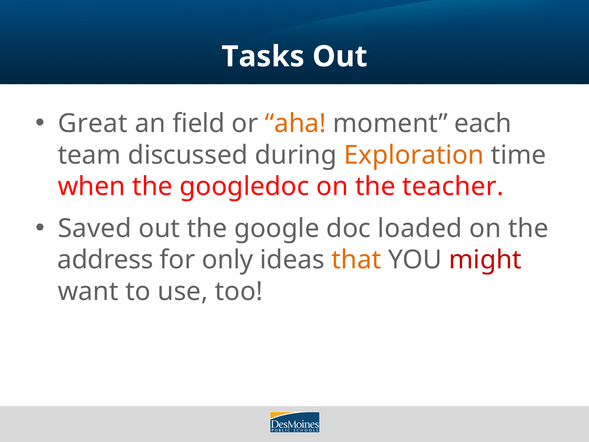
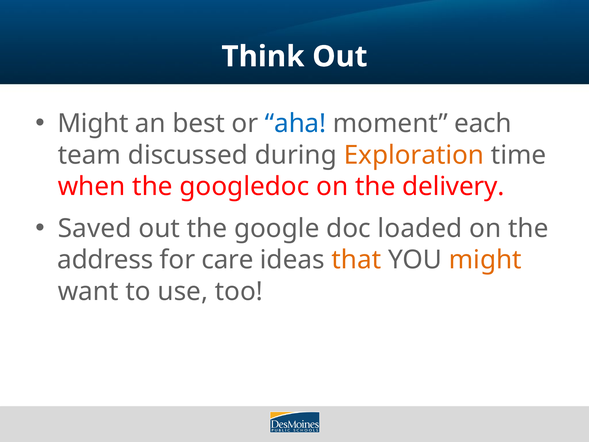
Tasks: Tasks -> Think
Great at (93, 124): Great -> Might
field: field -> best
aha colour: orange -> blue
teacher: teacher -> delivery
only: only -> care
might at (485, 260) colour: red -> orange
